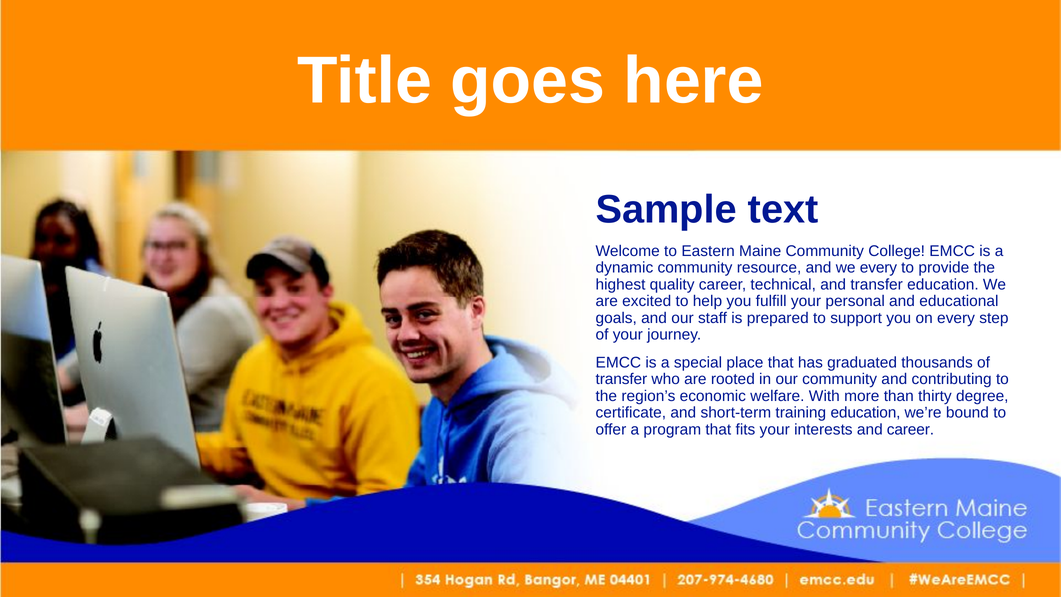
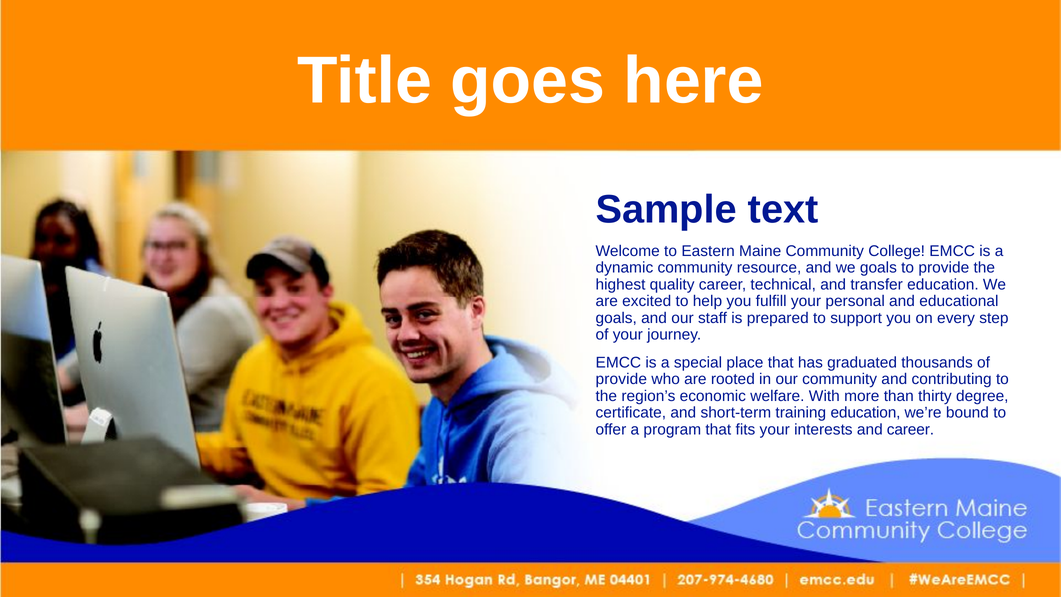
we every: every -> goals
transfer at (621, 379): transfer -> provide
